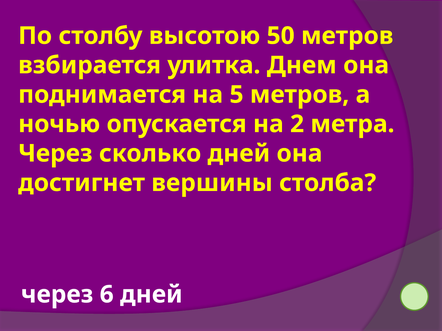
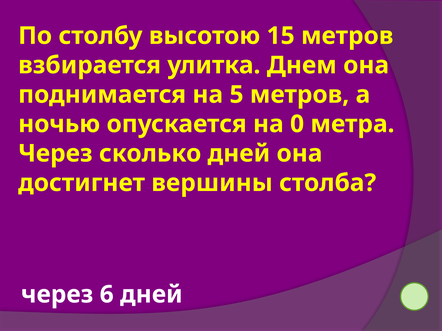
50: 50 -> 15
2: 2 -> 0
